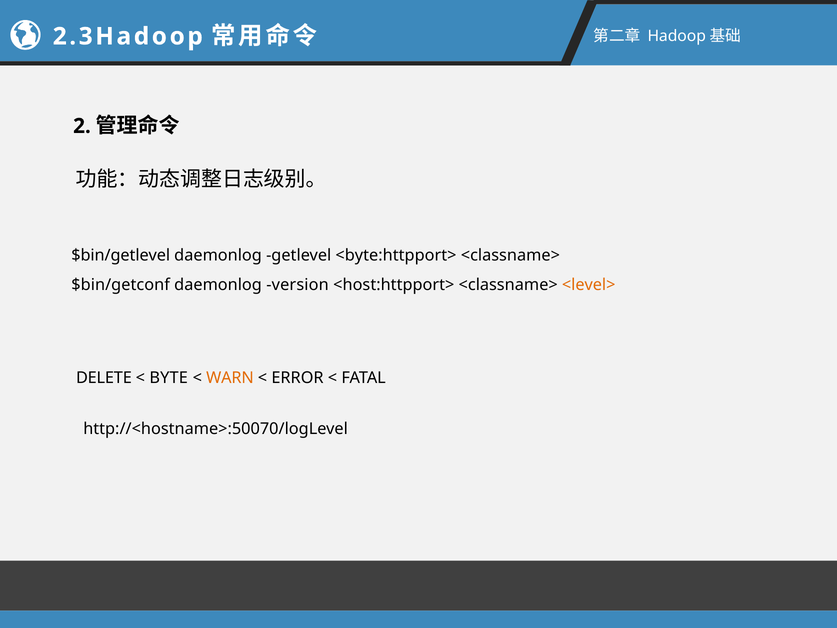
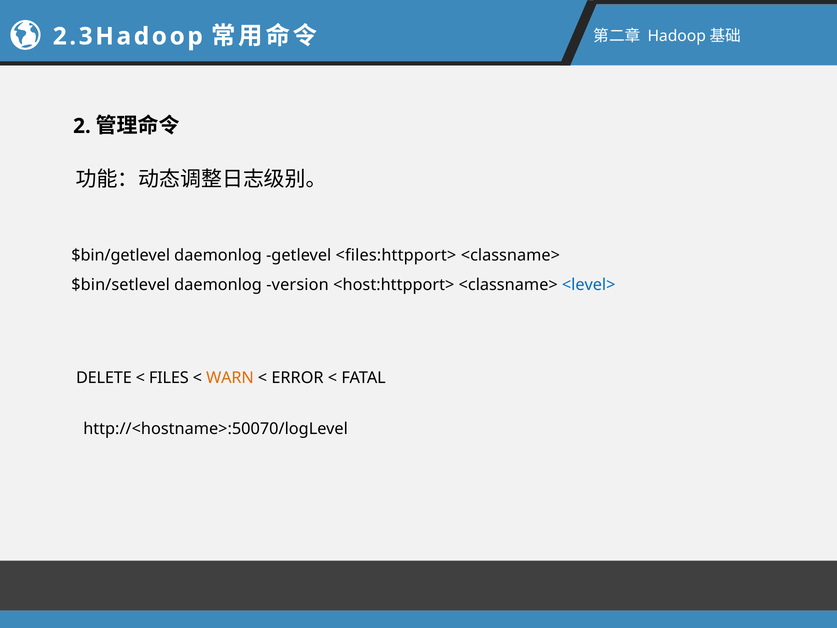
<byte:httpport>: <byte:httpport> -> <files:httpport>
$bin/getconf: $bin/getconf -> $bin/setlevel
<level> colour: orange -> blue
BYTE: BYTE -> FILES
